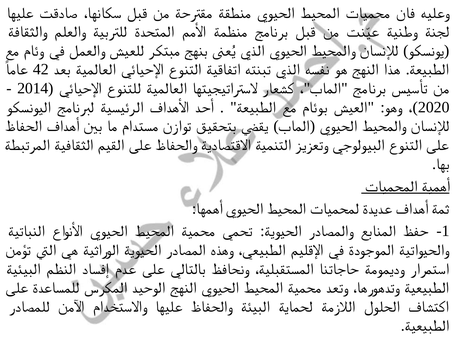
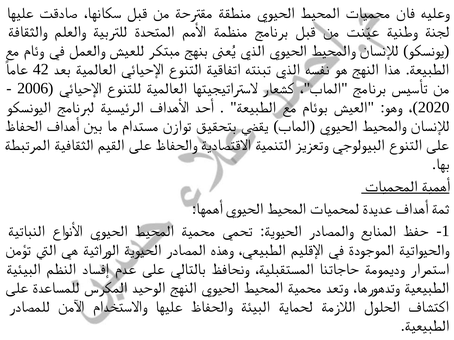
2014: 2014 -> 2006
